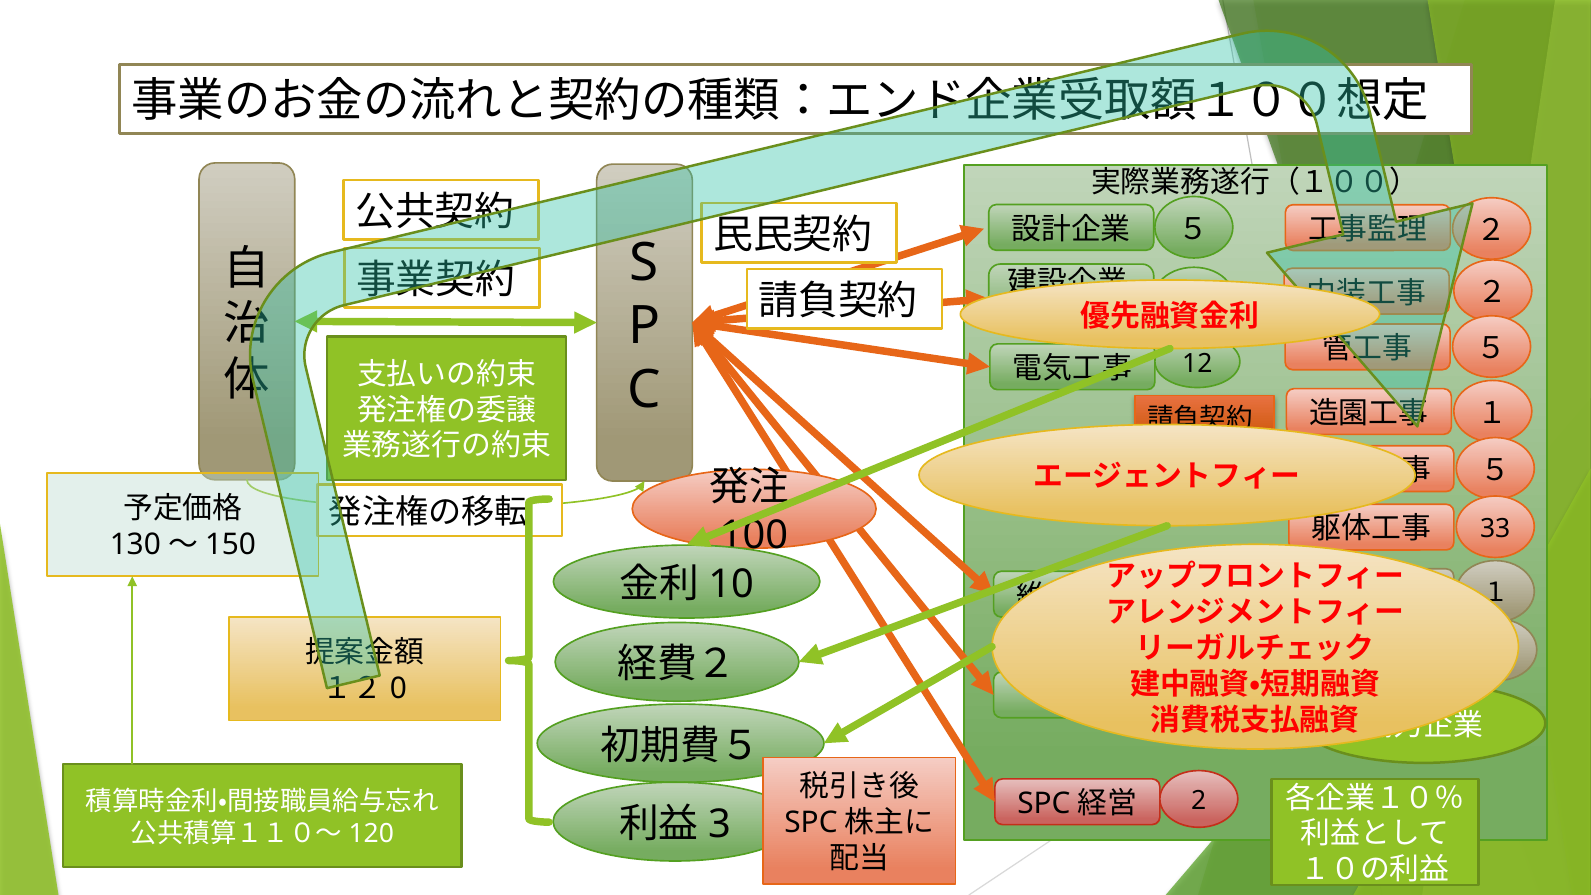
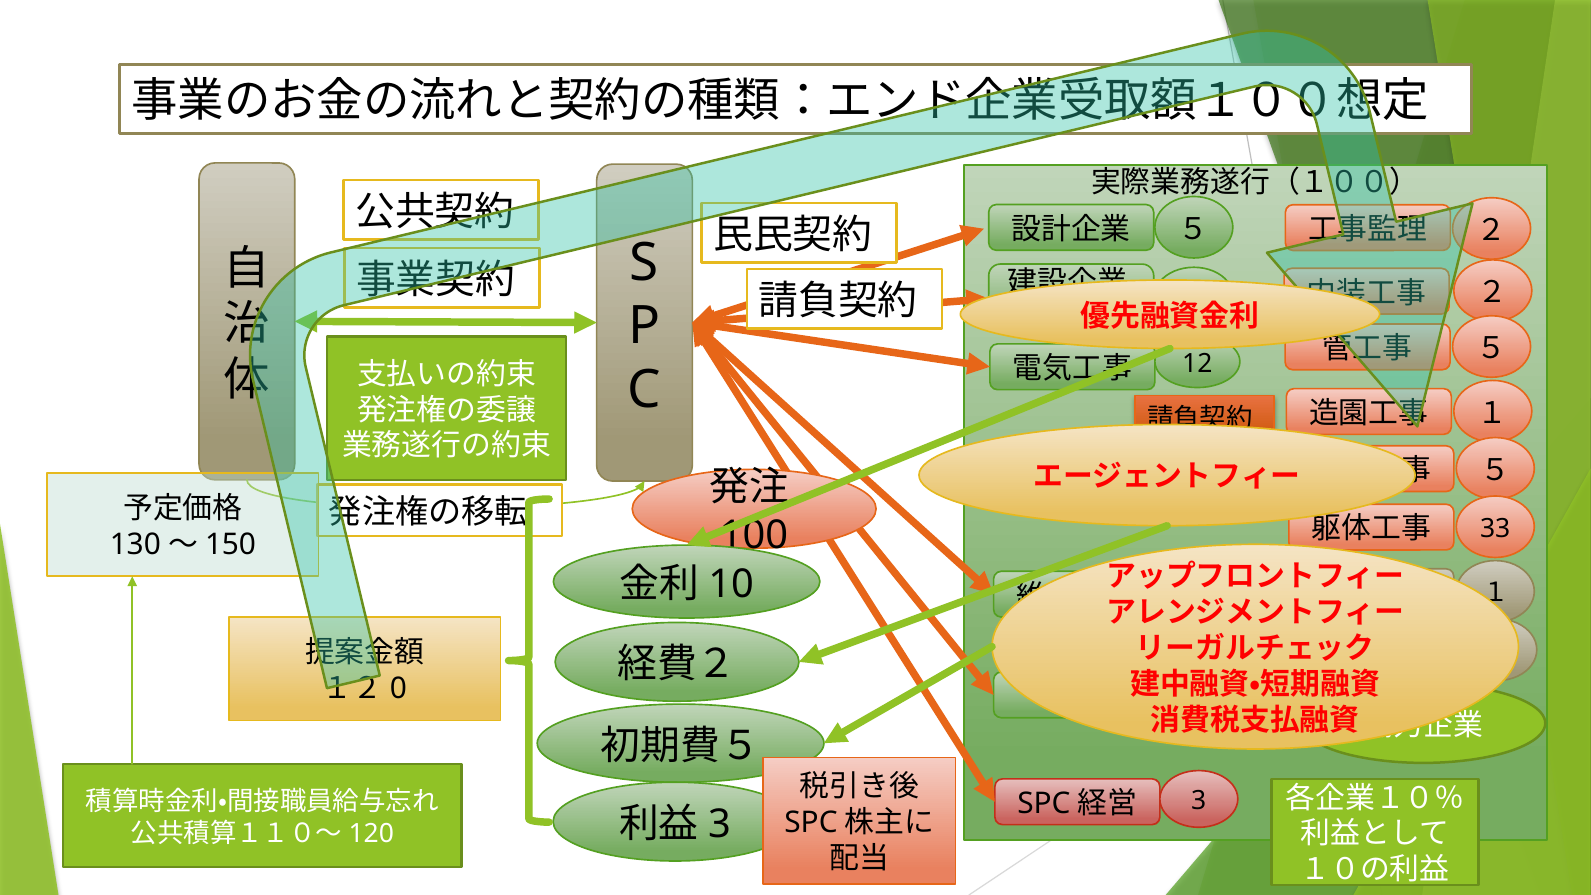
2 at (1199, 801): 2 -> 3
